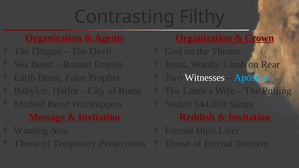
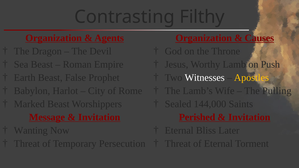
Crown: Crown -> Causes
Rear: Rear -> Push
Apostles colour: light blue -> yellow
Reddish: Reddish -> Perished
